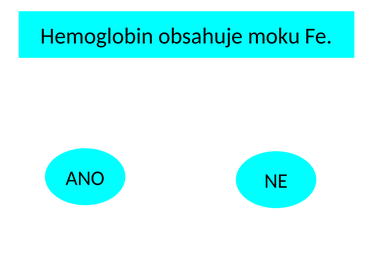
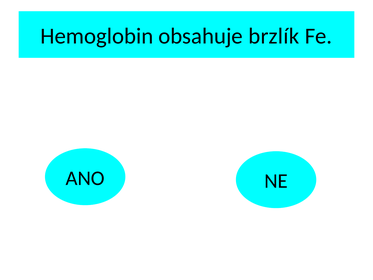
moku: moku -> brzlík
